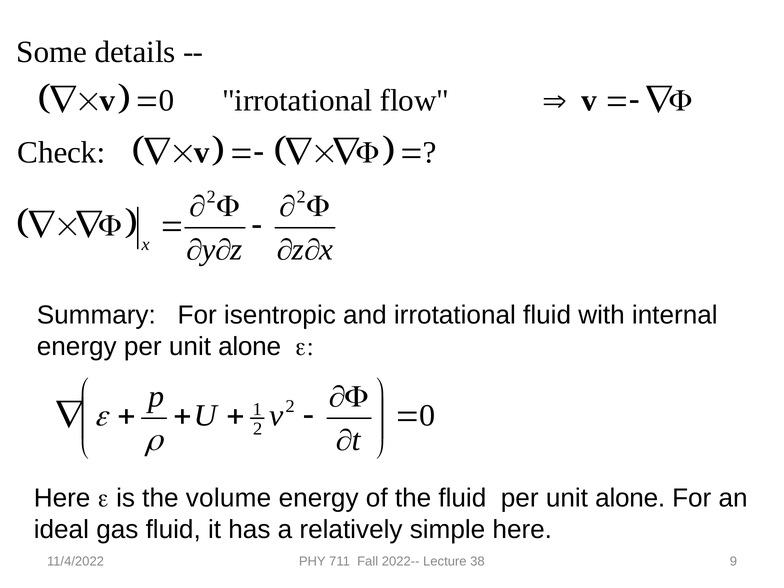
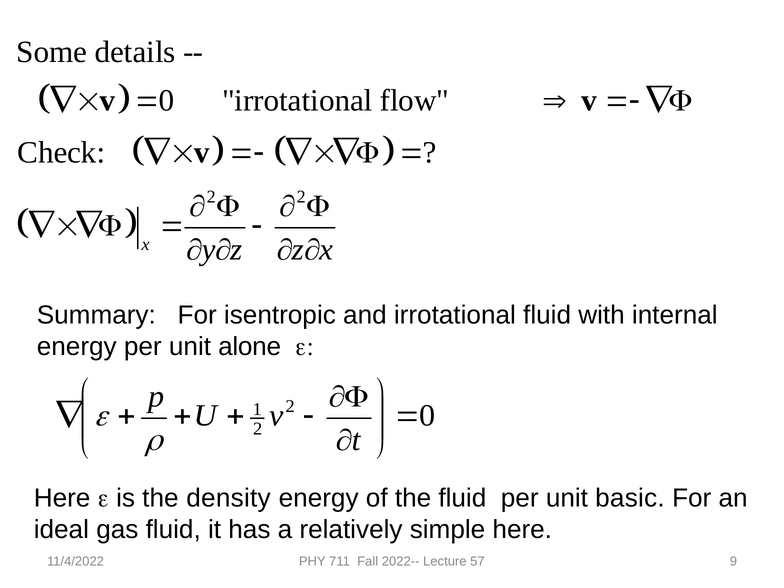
volume: volume -> density
fluid per unit alone: alone -> basic
38: 38 -> 57
